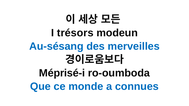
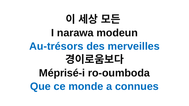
trésors: trésors -> narawa
Au-sésang: Au-sésang -> Au-trésors
